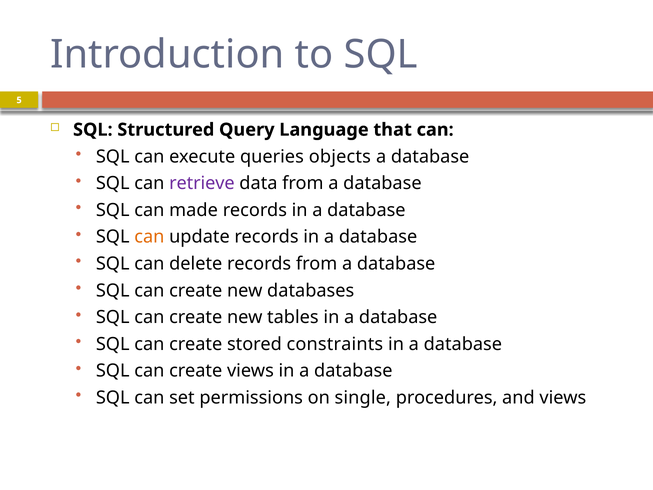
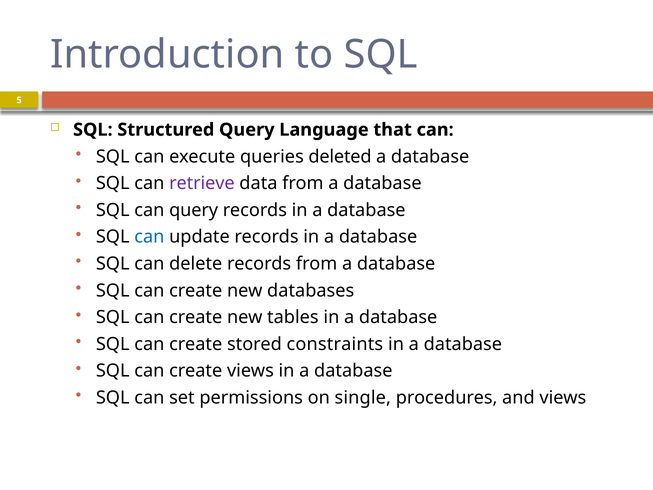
objects: objects -> deleted
can made: made -> query
can at (149, 237) colour: orange -> blue
